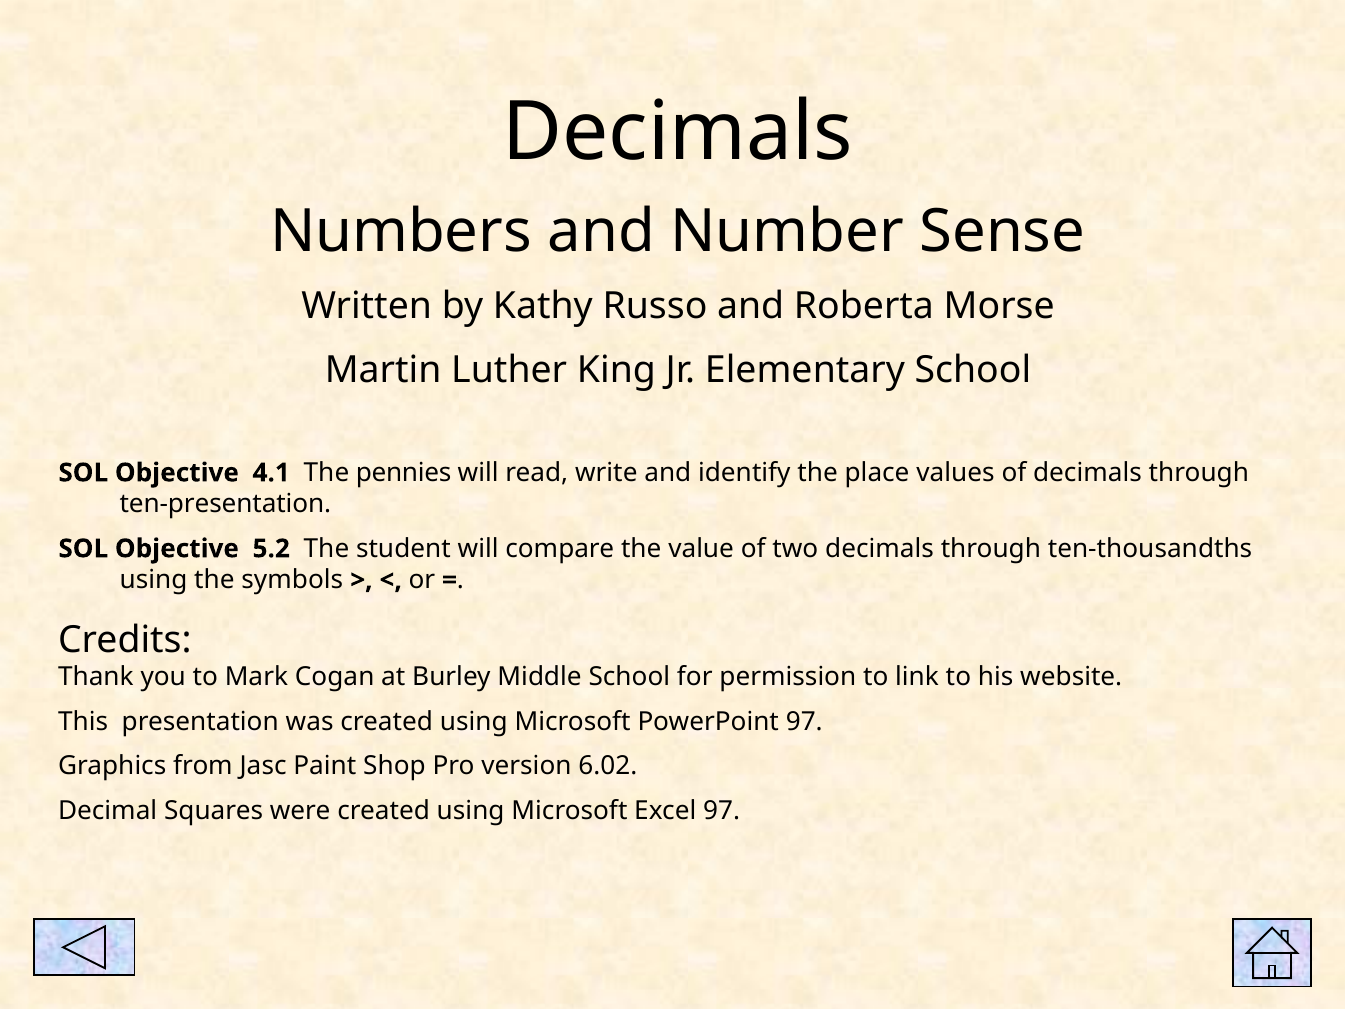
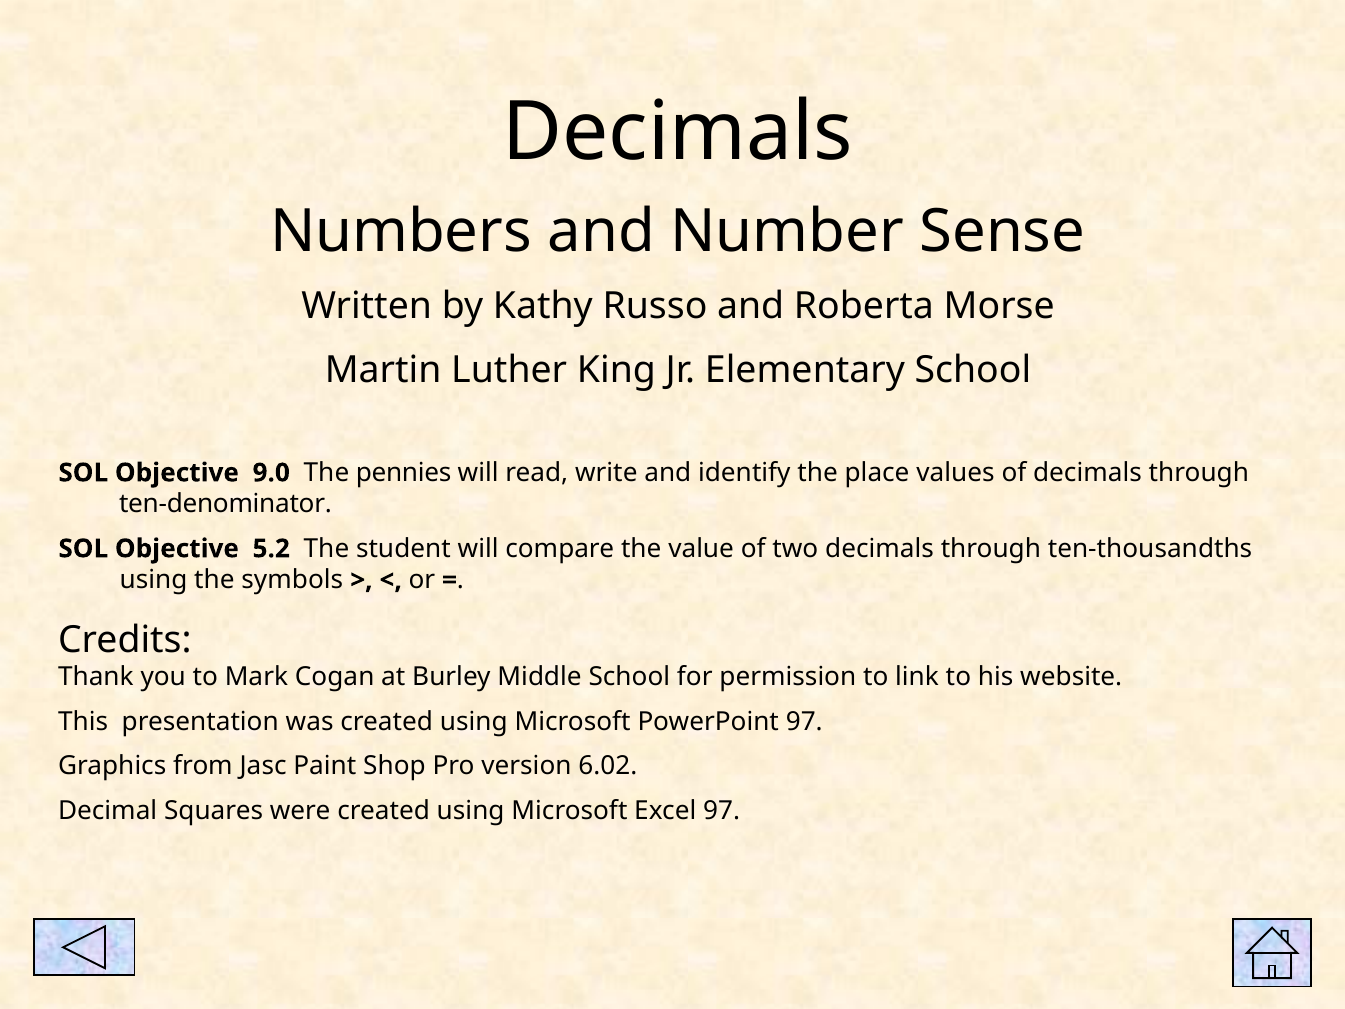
4.1: 4.1 -> 9.0
ten-presentation: ten-presentation -> ten-denominator
